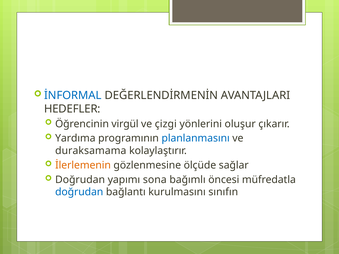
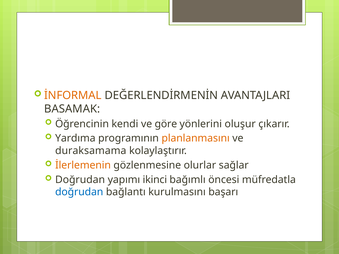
İNFORMAL colour: blue -> orange
HEDEFLER: HEDEFLER -> BASAMAK
virgül: virgül -> kendi
çizgi: çizgi -> göre
planlanmasını colour: blue -> orange
ölçüde: ölçüde -> olurlar
sona: sona -> ikinci
sınıfın: sınıfın -> başarı
